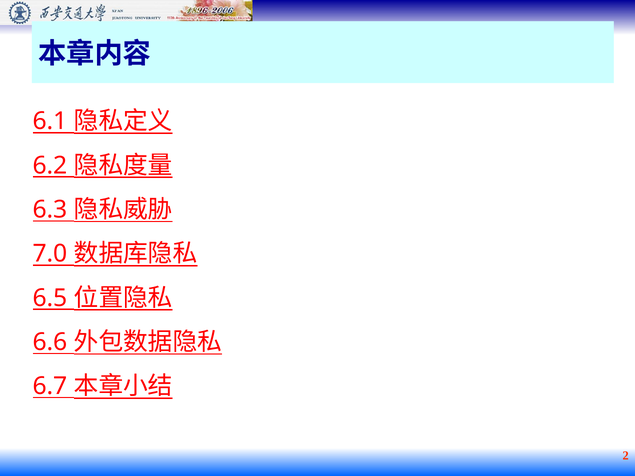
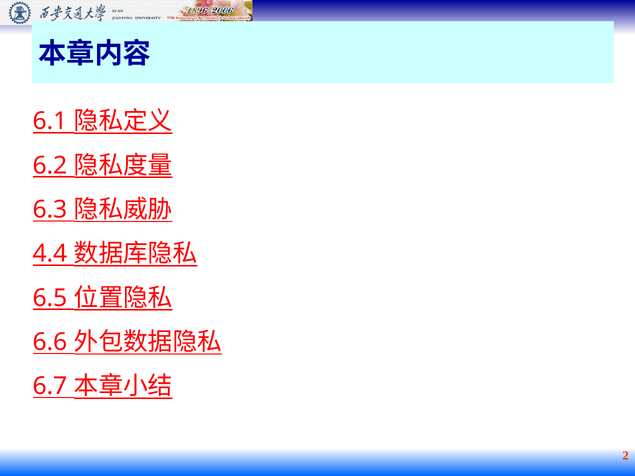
7.0: 7.0 -> 4.4
